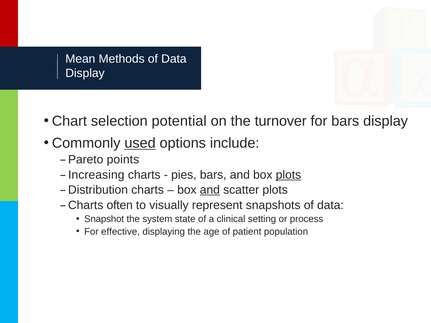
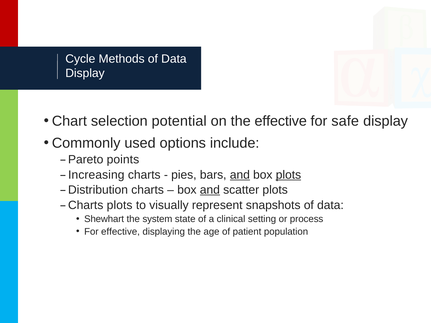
Mean: Mean -> Cycle
the turnover: turnover -> effective
for bars: bars -> safe
used underline: present -> none
and at (240, 175) underline: none -> present
Charts often: often -> plots
Snapshot: Snapshot -> Shewhart
